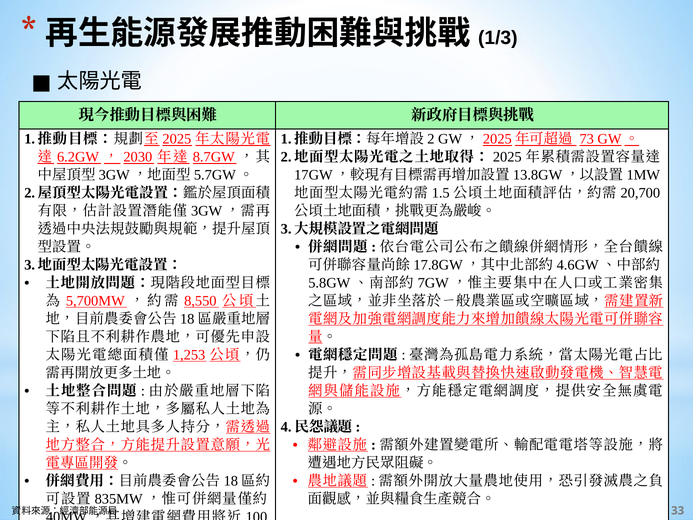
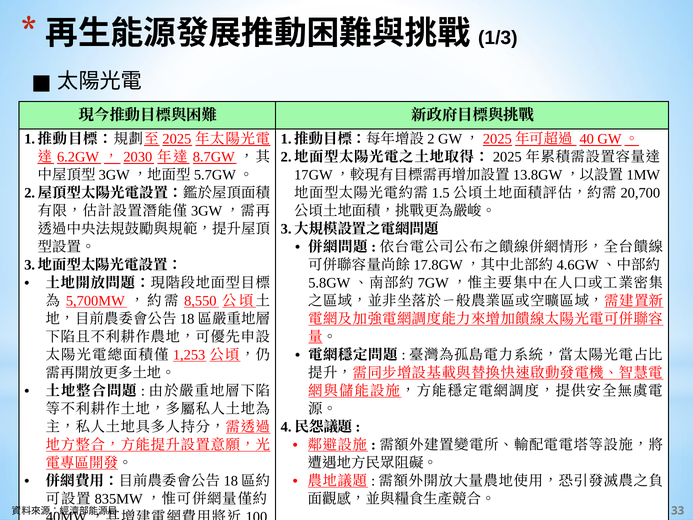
73: 73 -> 40
